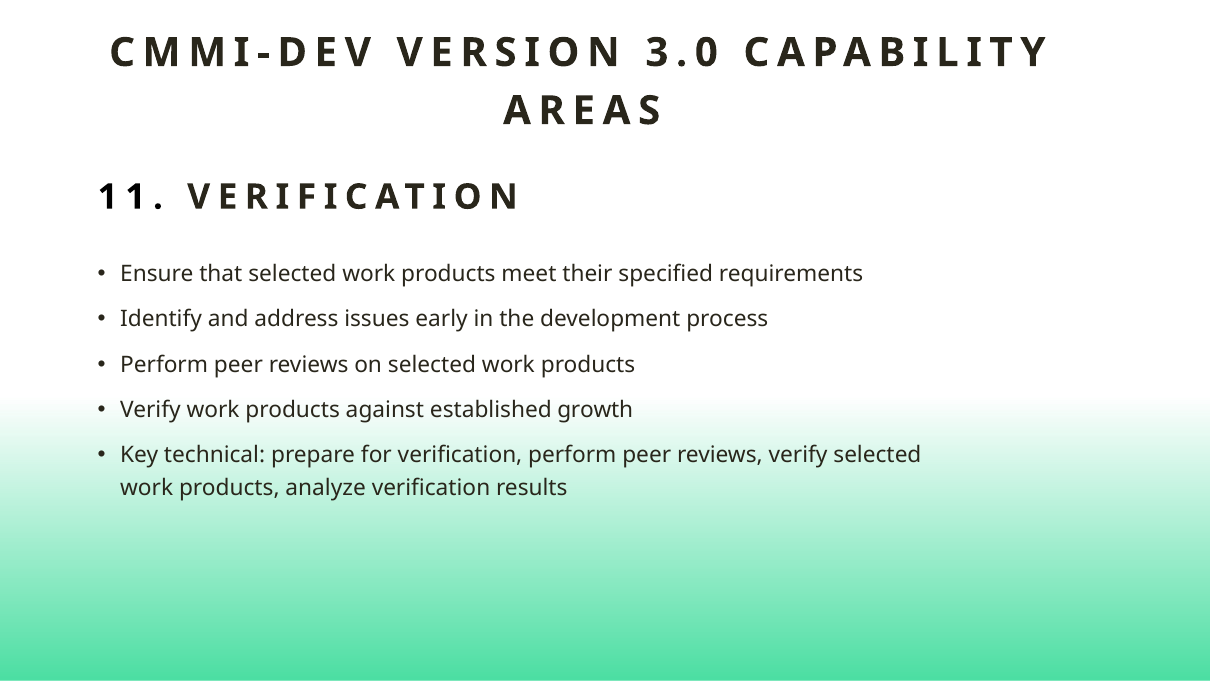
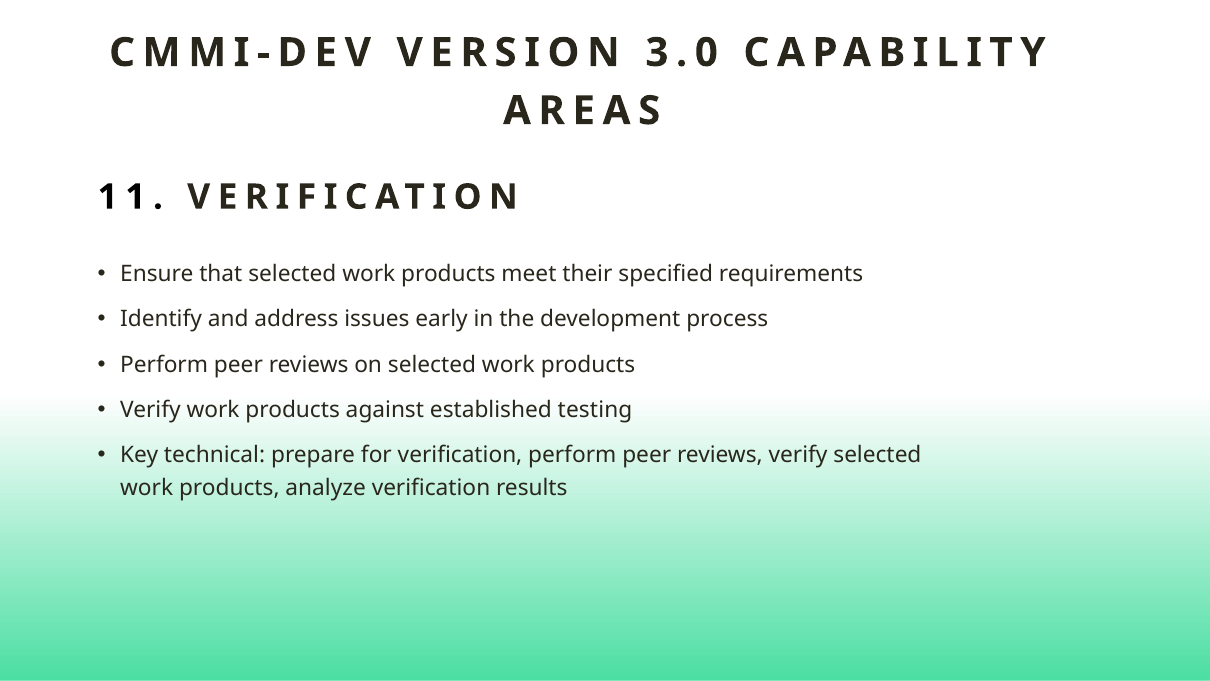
growth: growth -> testing
